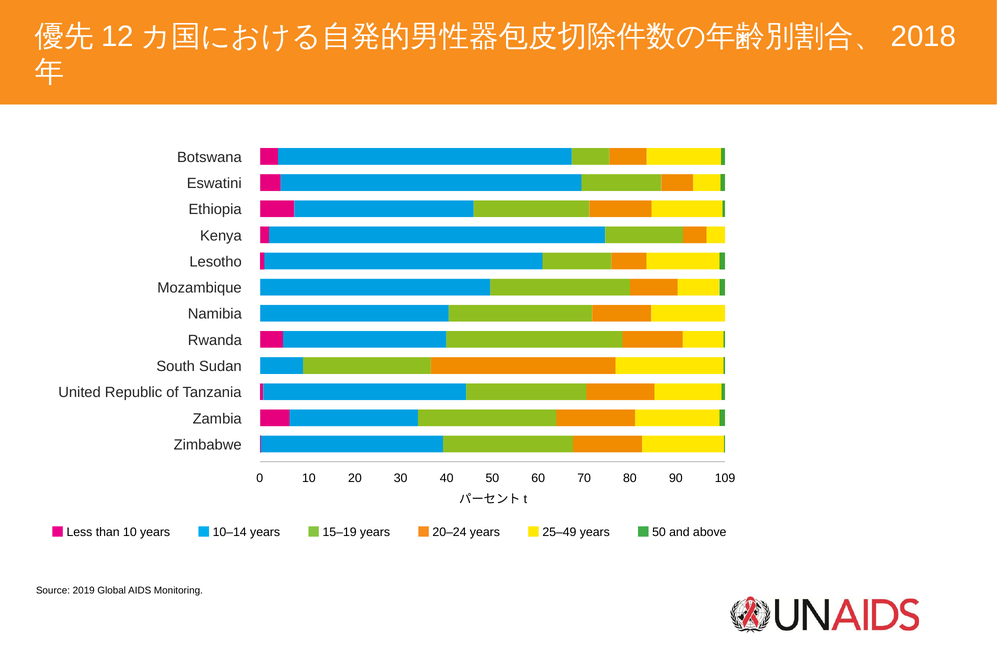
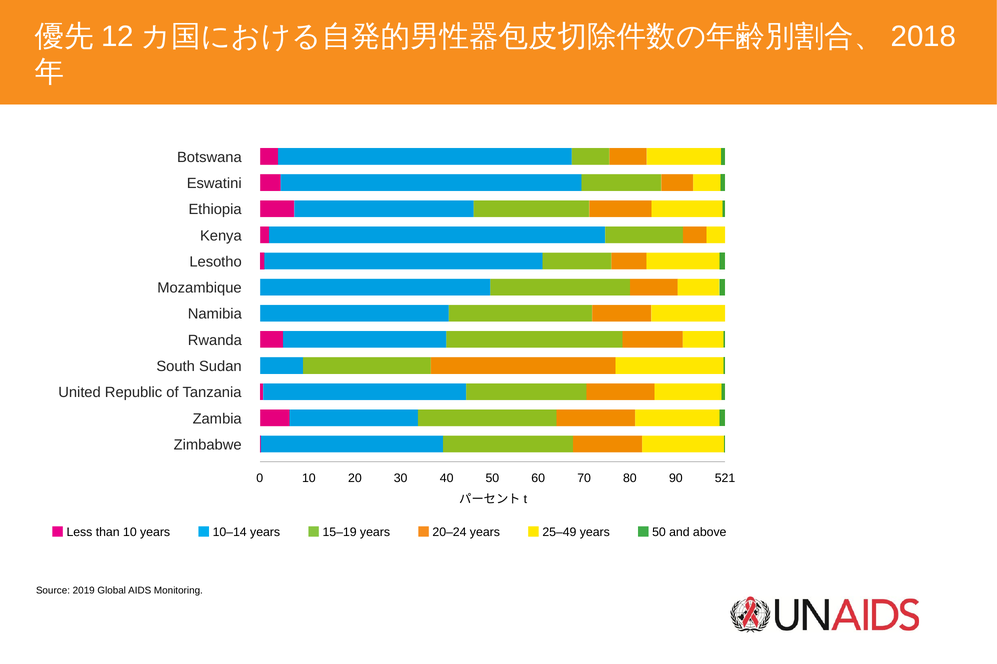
109: 109 -> 521
